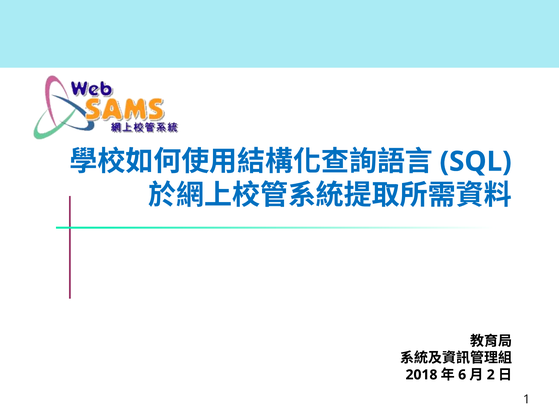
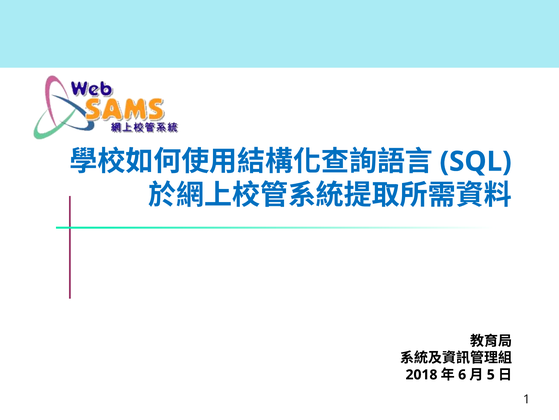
2: 2 -> 5
